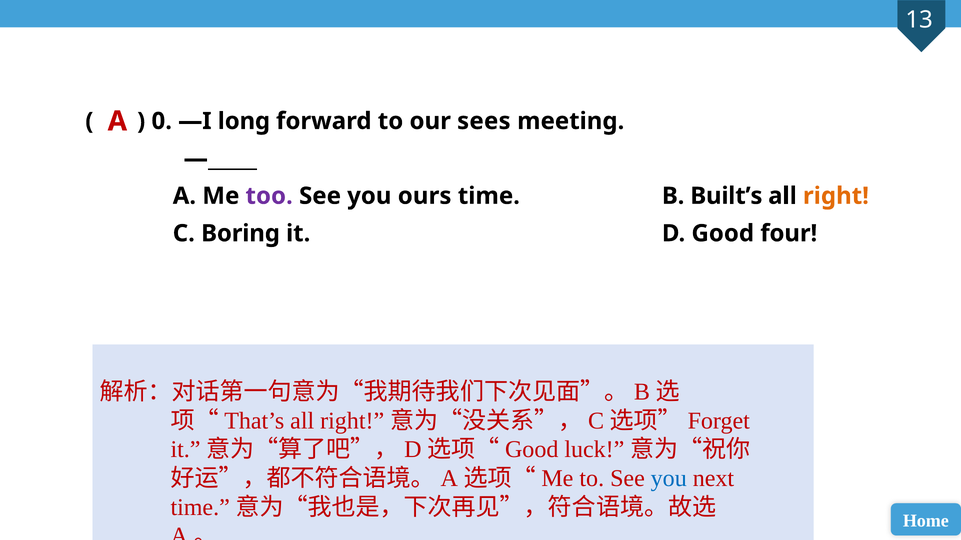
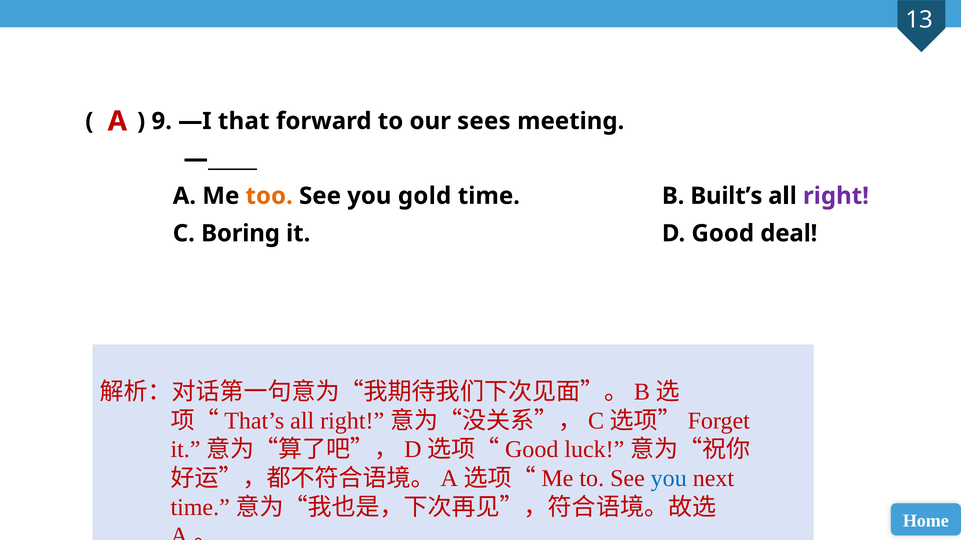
0: 0 -> 9
long: long -> that
too colour: purple -> orange
ours: ours -> gold
right colour: orange -> purple
four: four -> deal
